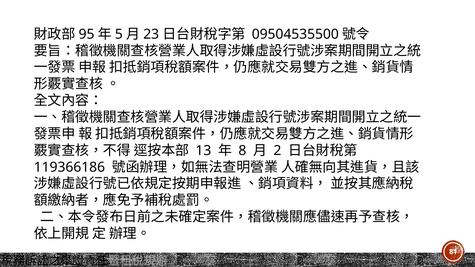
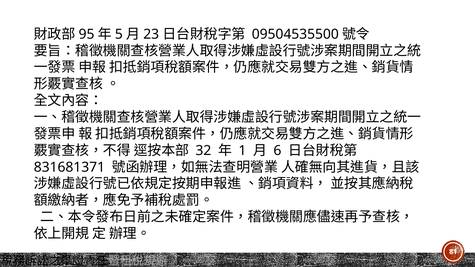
13: 13 -> 32
8: 8 -> 1
2: 2 -> 6
119366186: 119366186 -> 831681371
